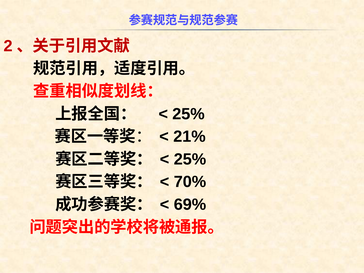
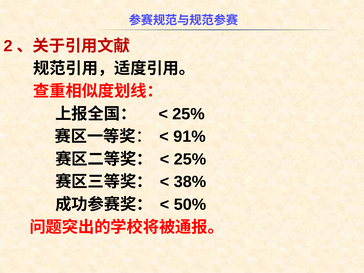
21%: 21% -> 91%
70%: 70% -> 38%
69%: 69% -> 50%
